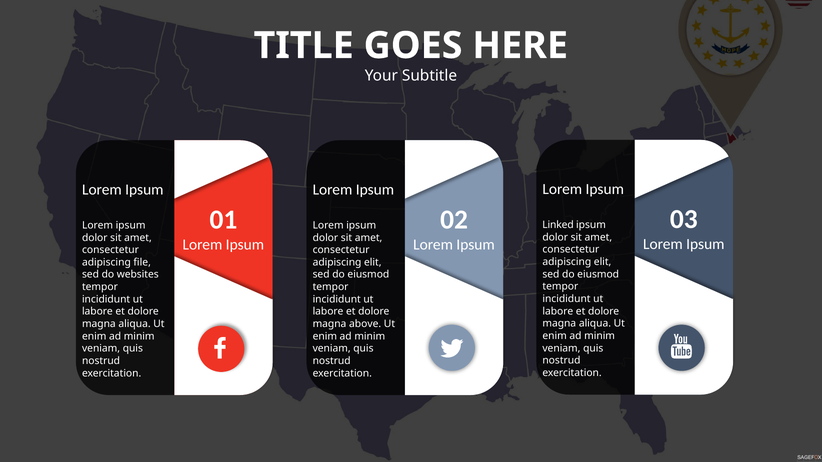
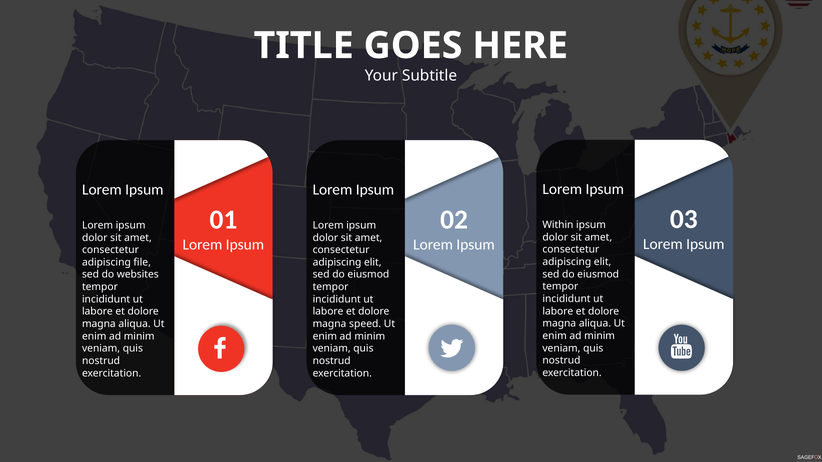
Linked: Linked -> Within
above: above -> speed
